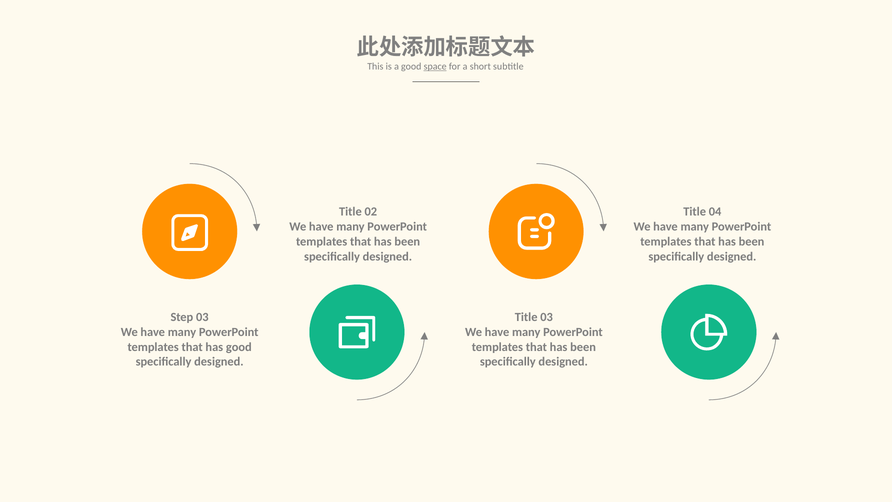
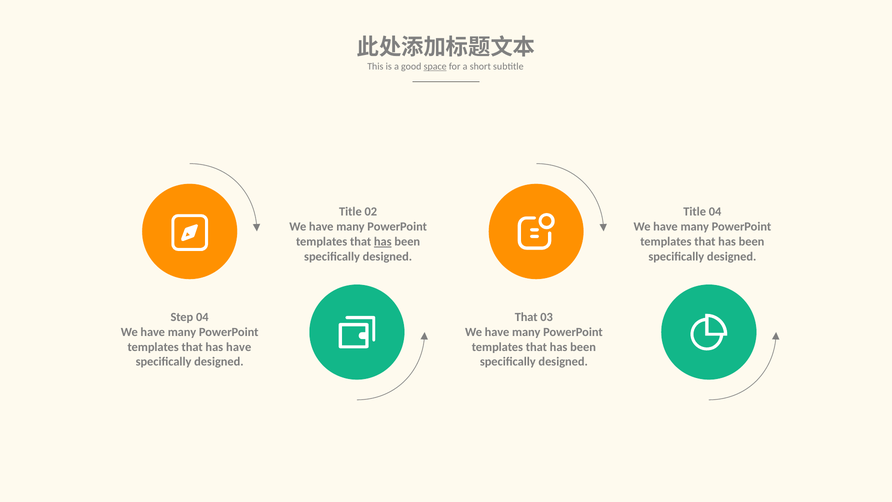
has at (383, 241) underline: none -> present
Step 03: 03 -> 04
Title at (526, 317): Title -> That
has good: good -> have
